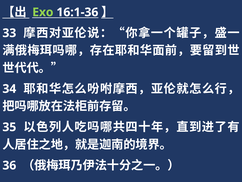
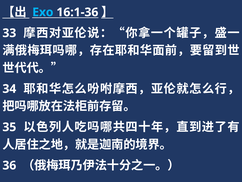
Exo colour: light green -> light blue
